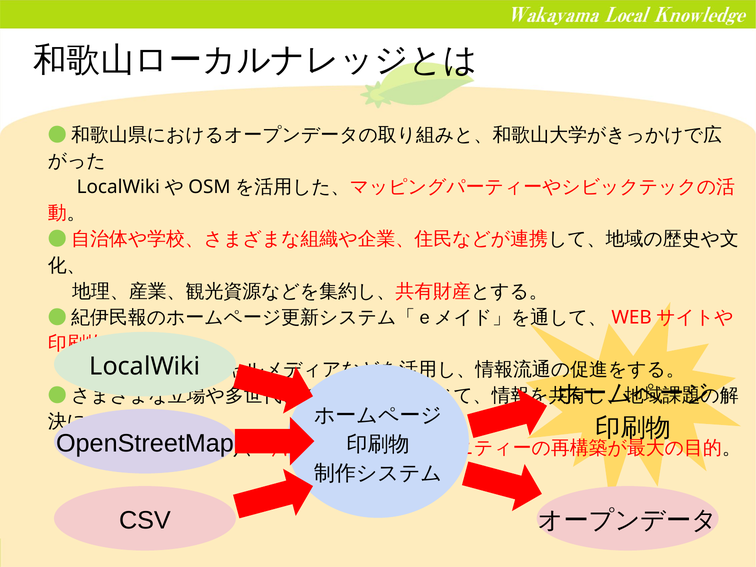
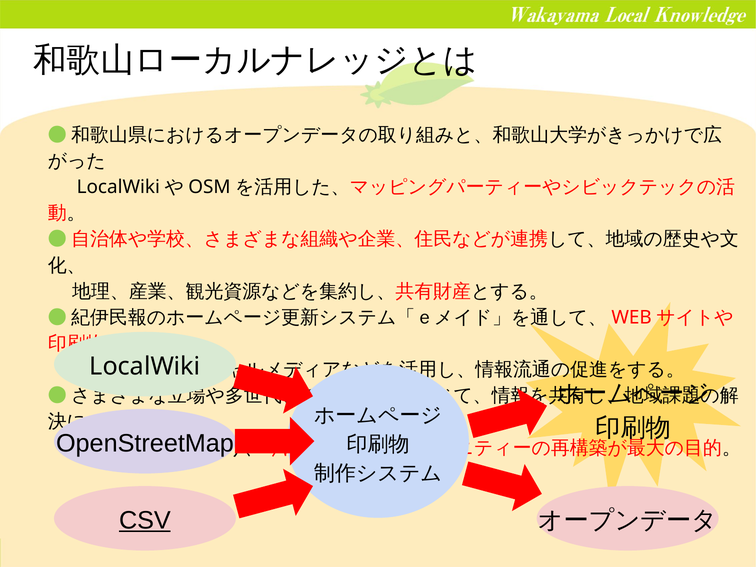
CSV underline: none -> present
